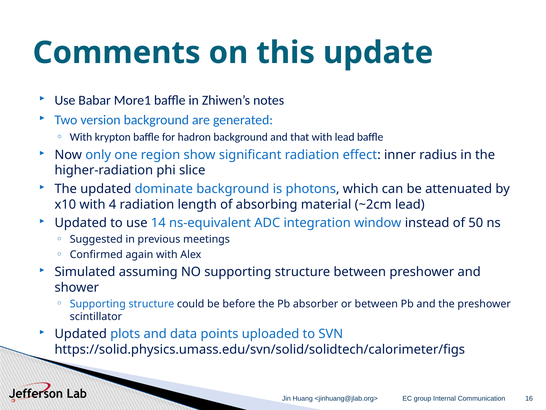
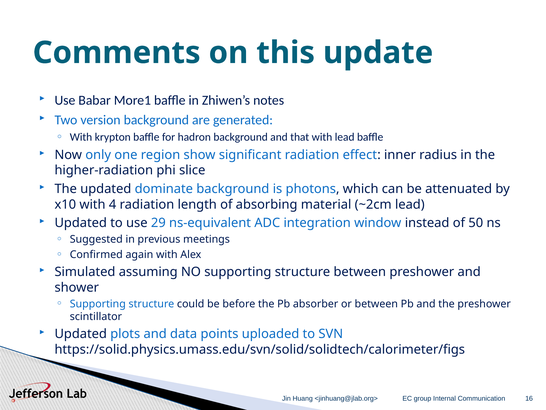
14: 14 -> 29
